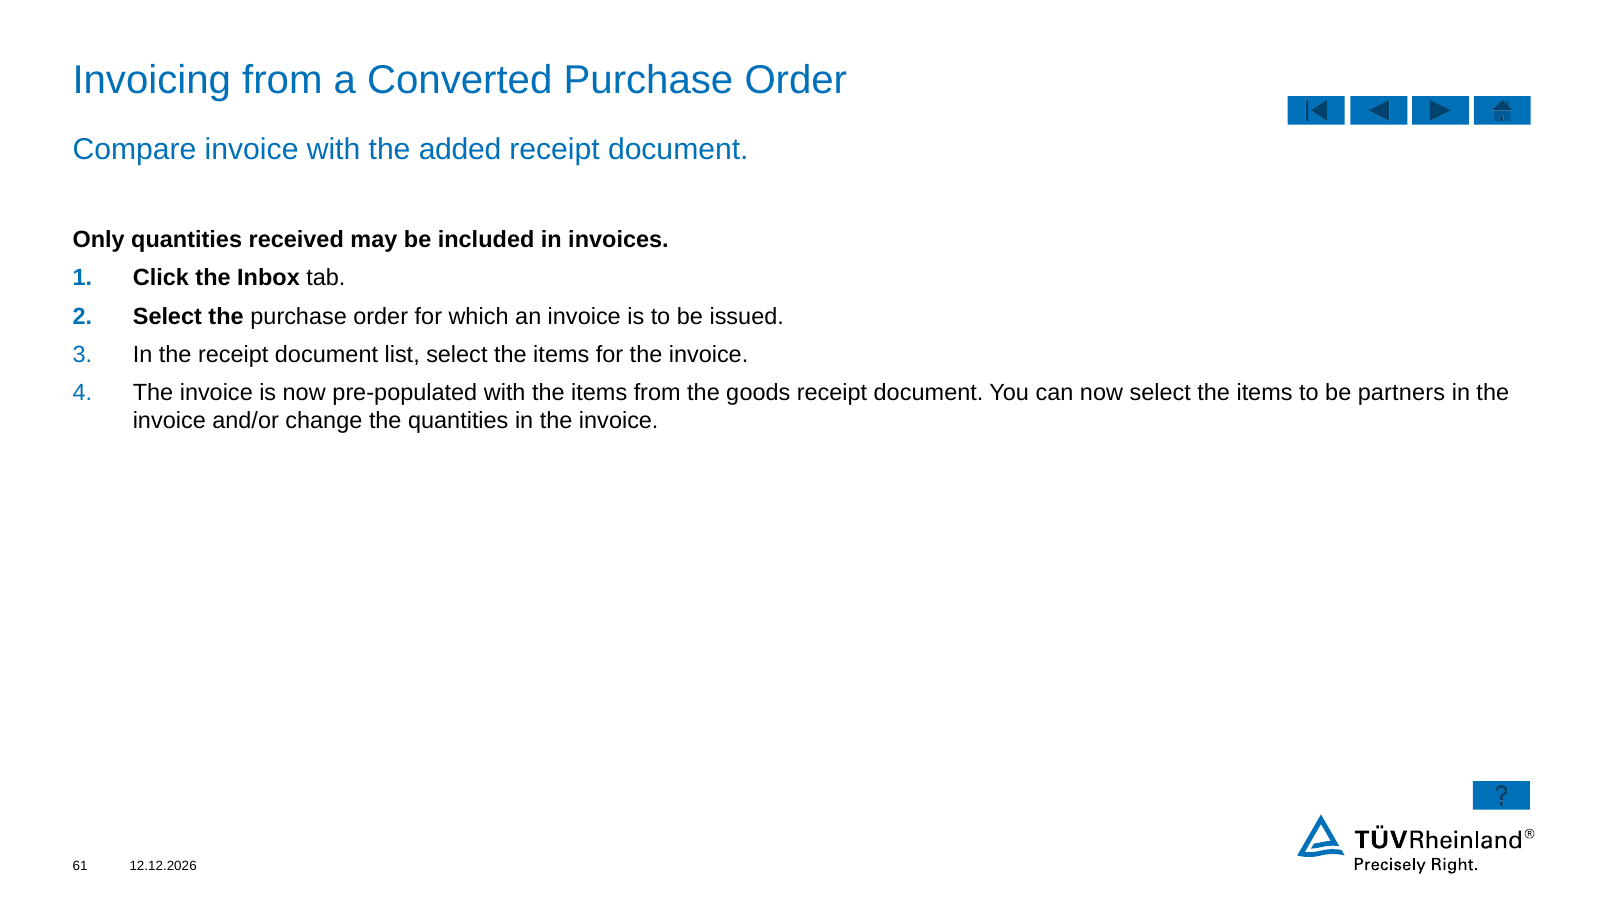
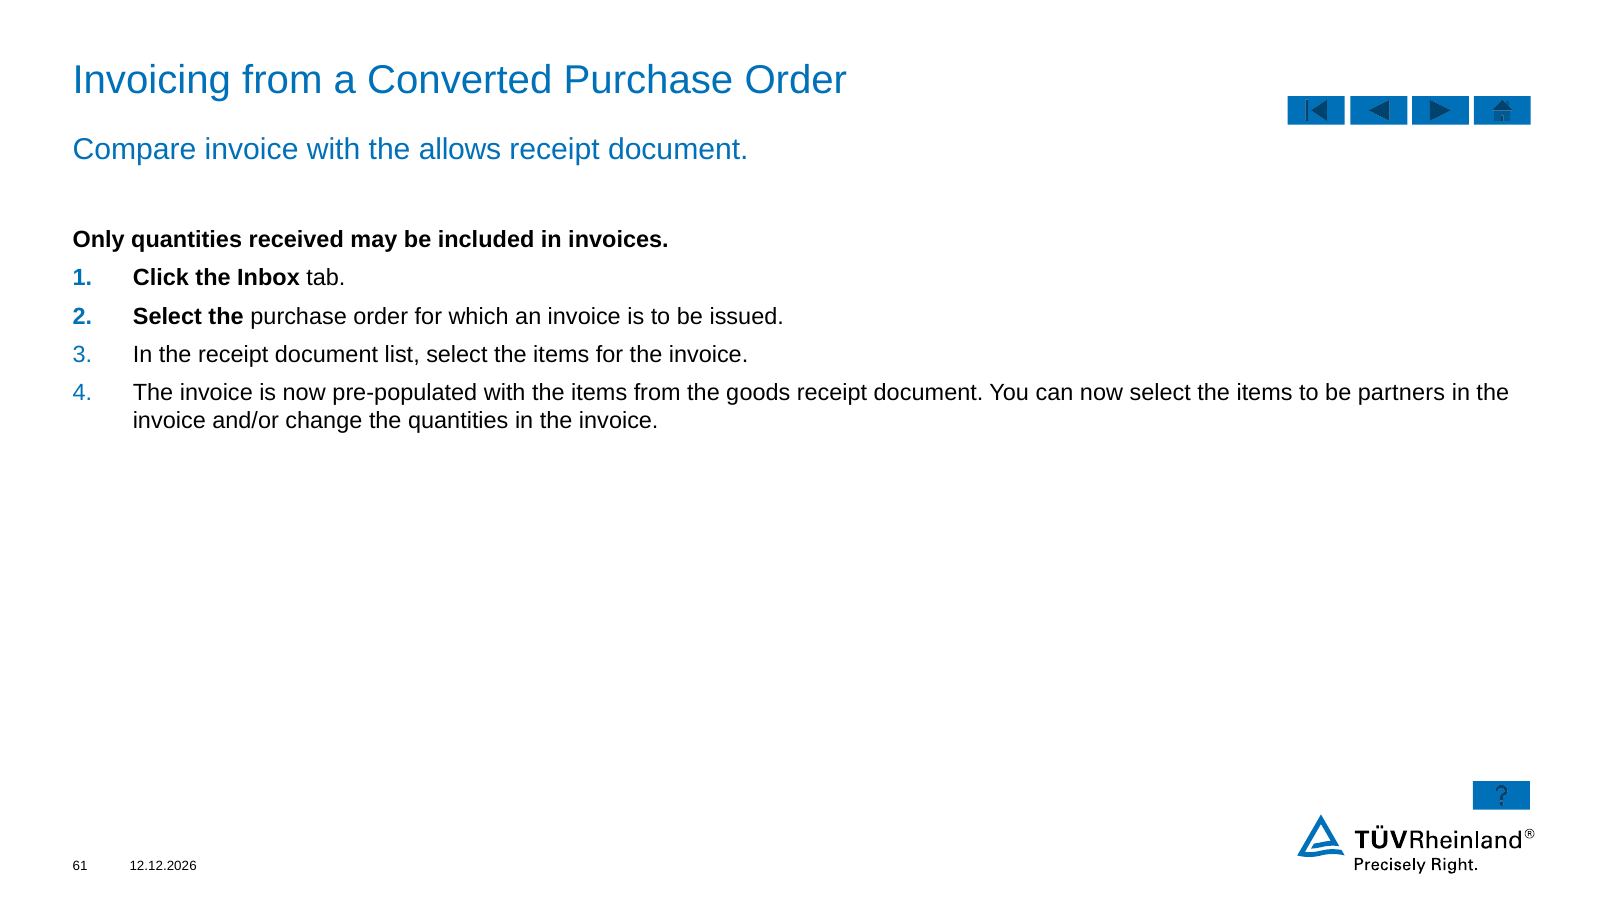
added: added -> allows
